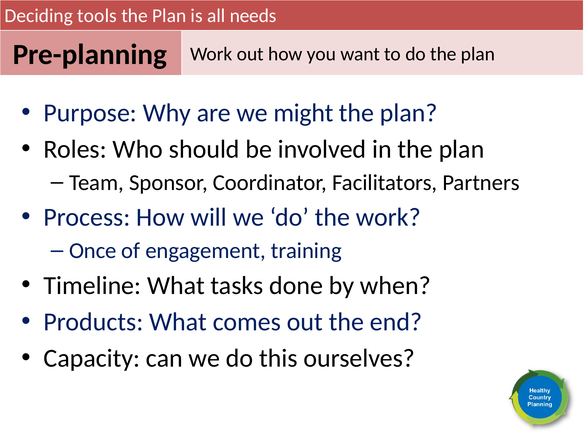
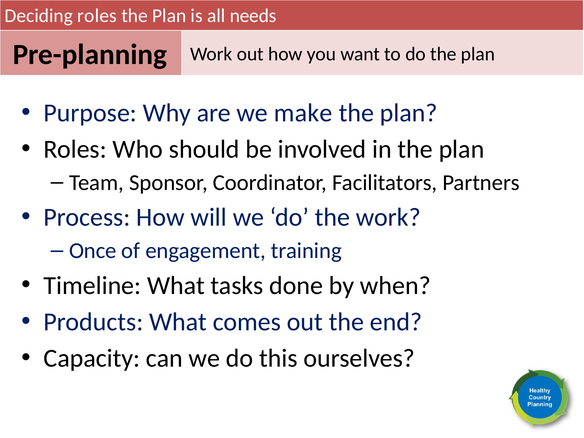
Deciding tools: tools -> roles
might: might -> make
